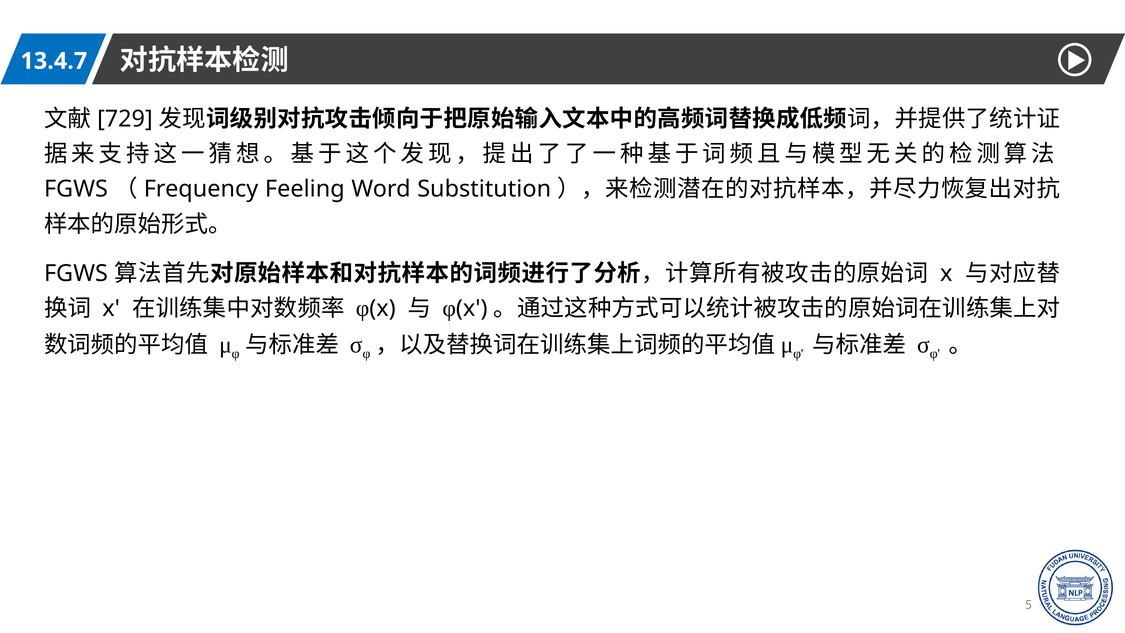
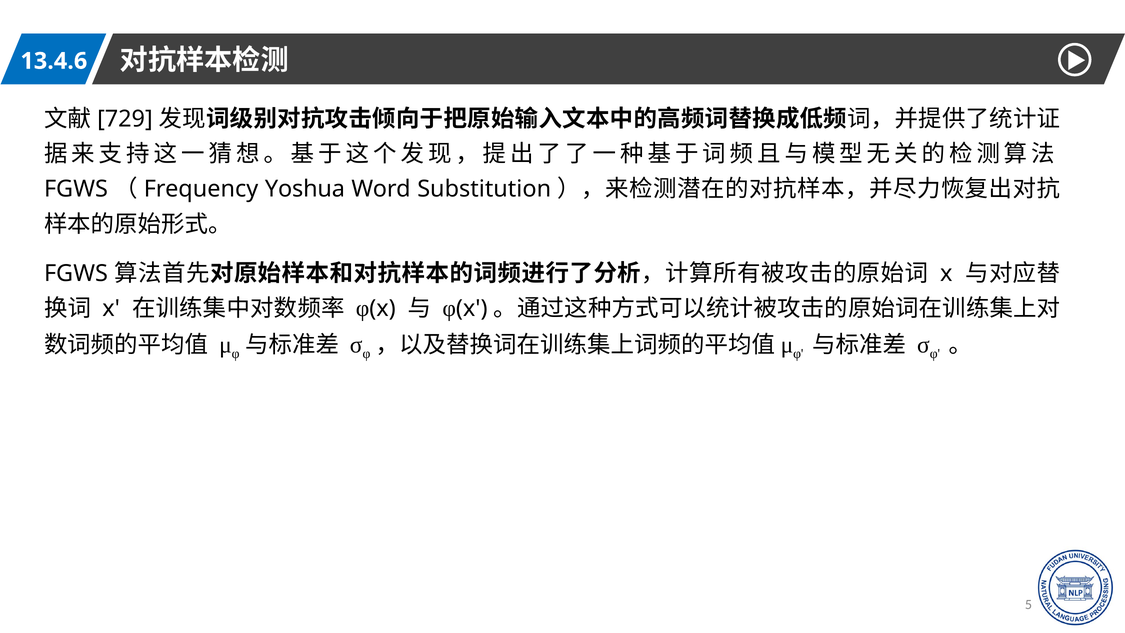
13.4.7: 13.4.7 -> 13.4.6
Feeling: Feeling -> Yoshua
